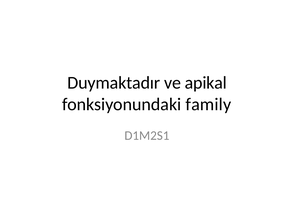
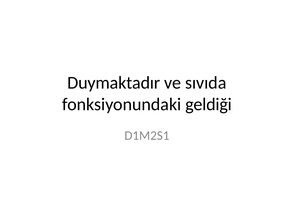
apikal: apikal -> sıvıda
family: family -> geldiği
